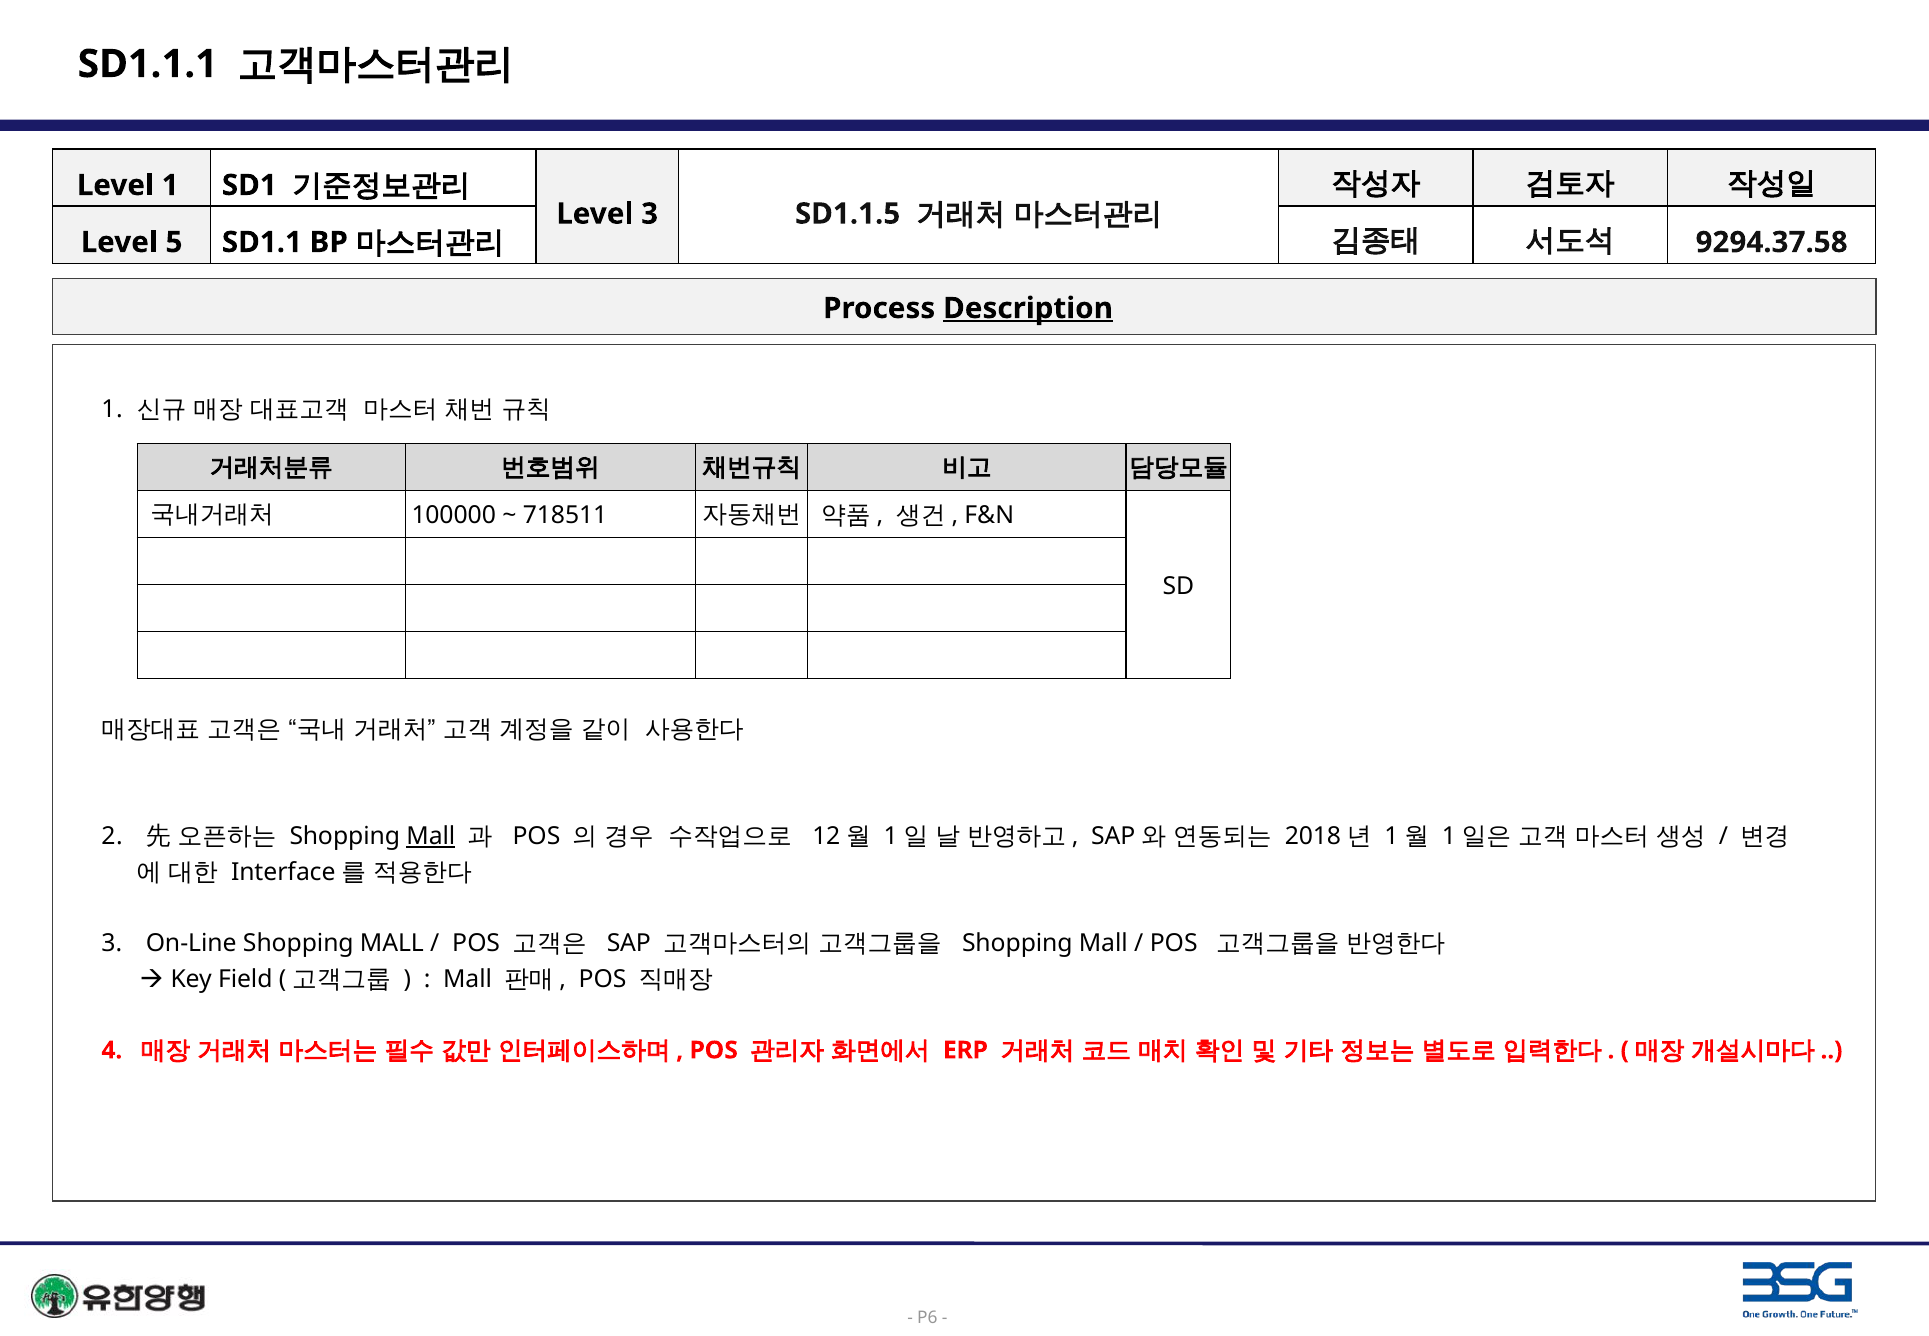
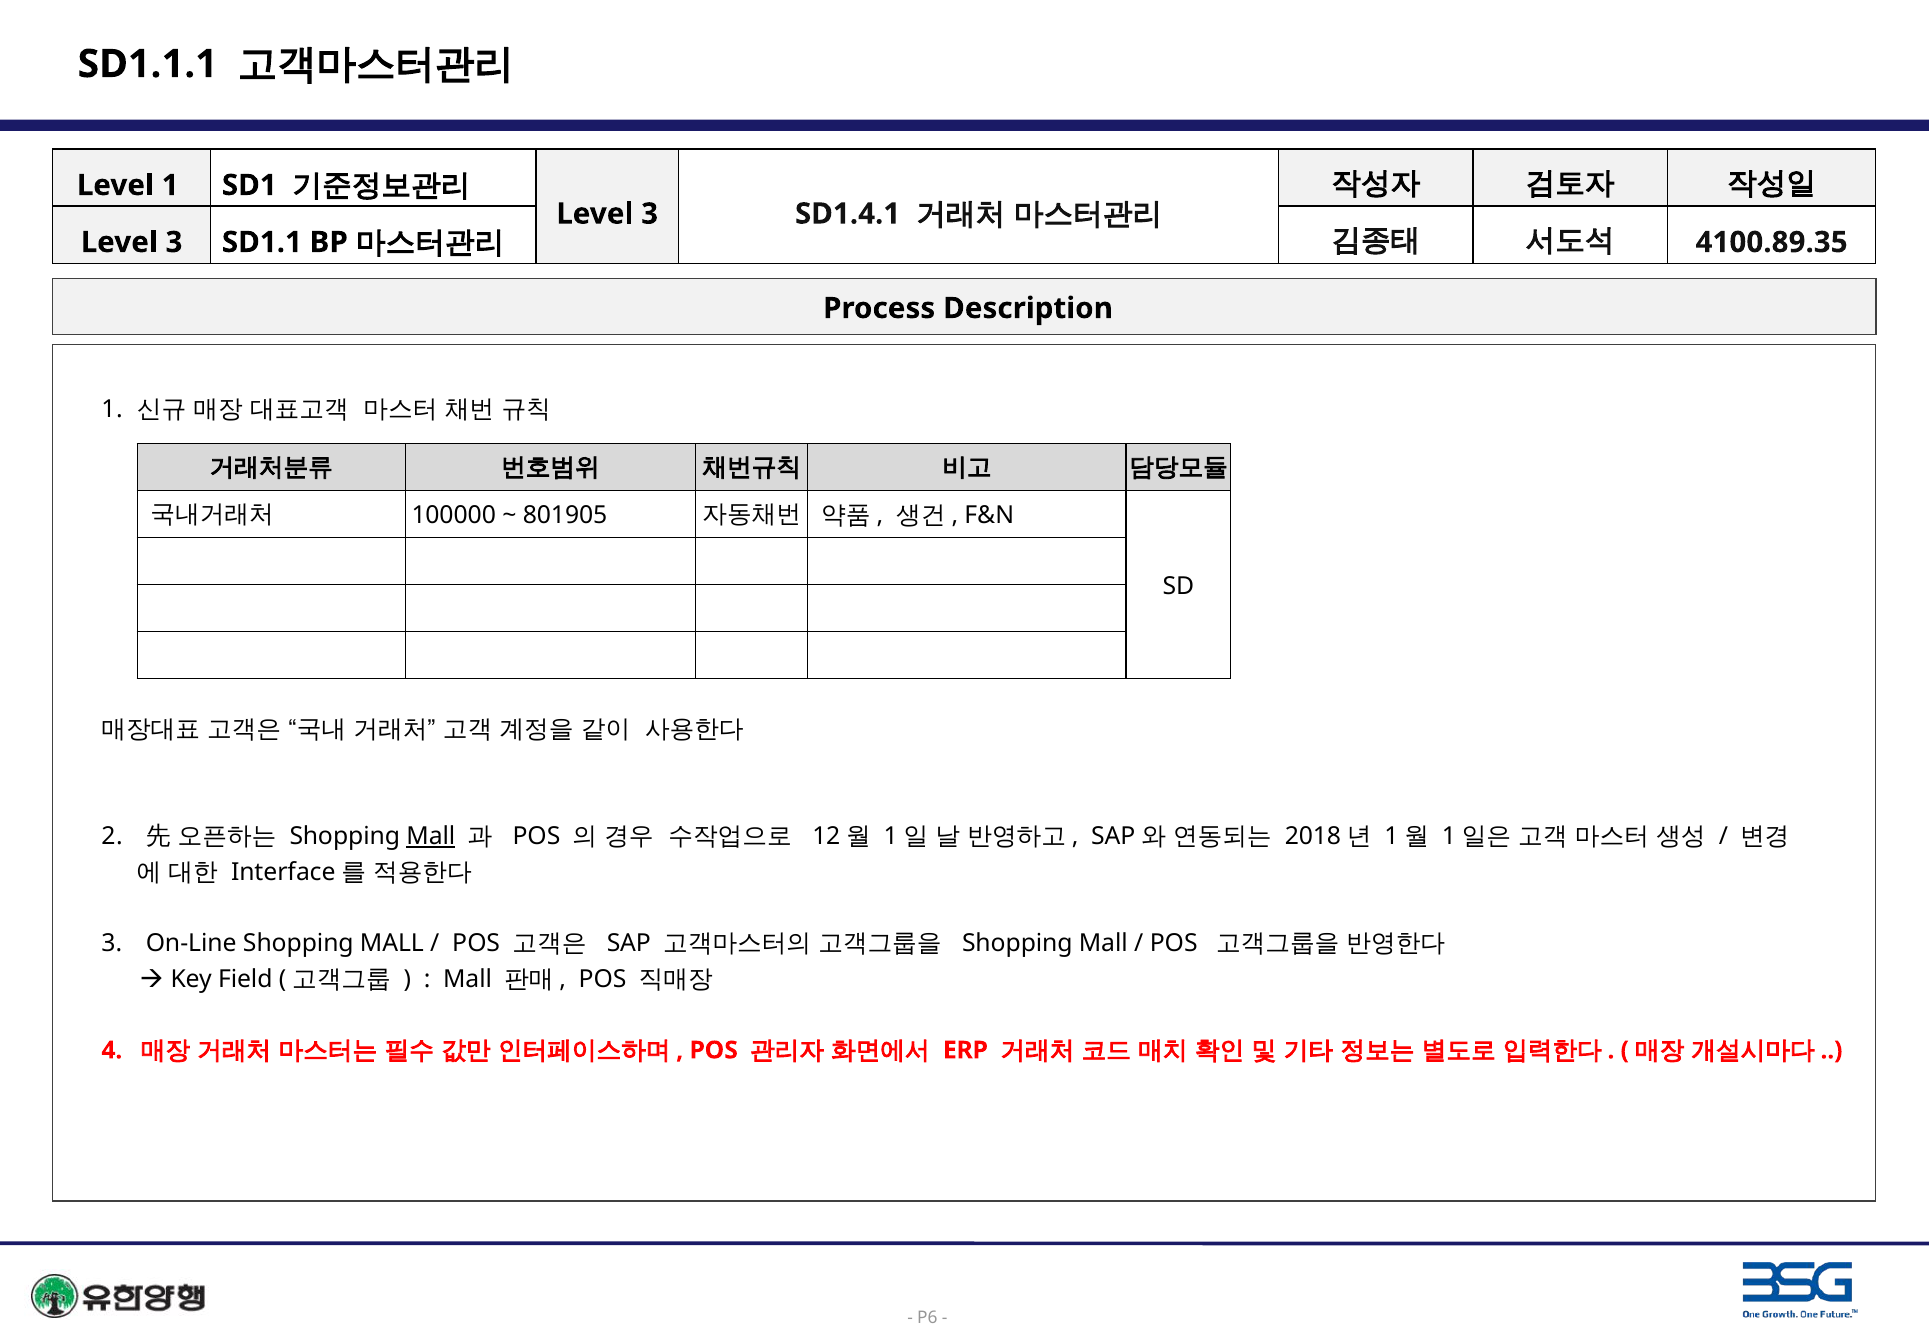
SD1.1.5: SD1.1.5 -> SD1.4.1
5 at (174, 242): 5 -> 3
9294.37.58: 9294.37.58 -> 4100.89.35
Description underline: present -> none
718511: 718511 -> 801905
